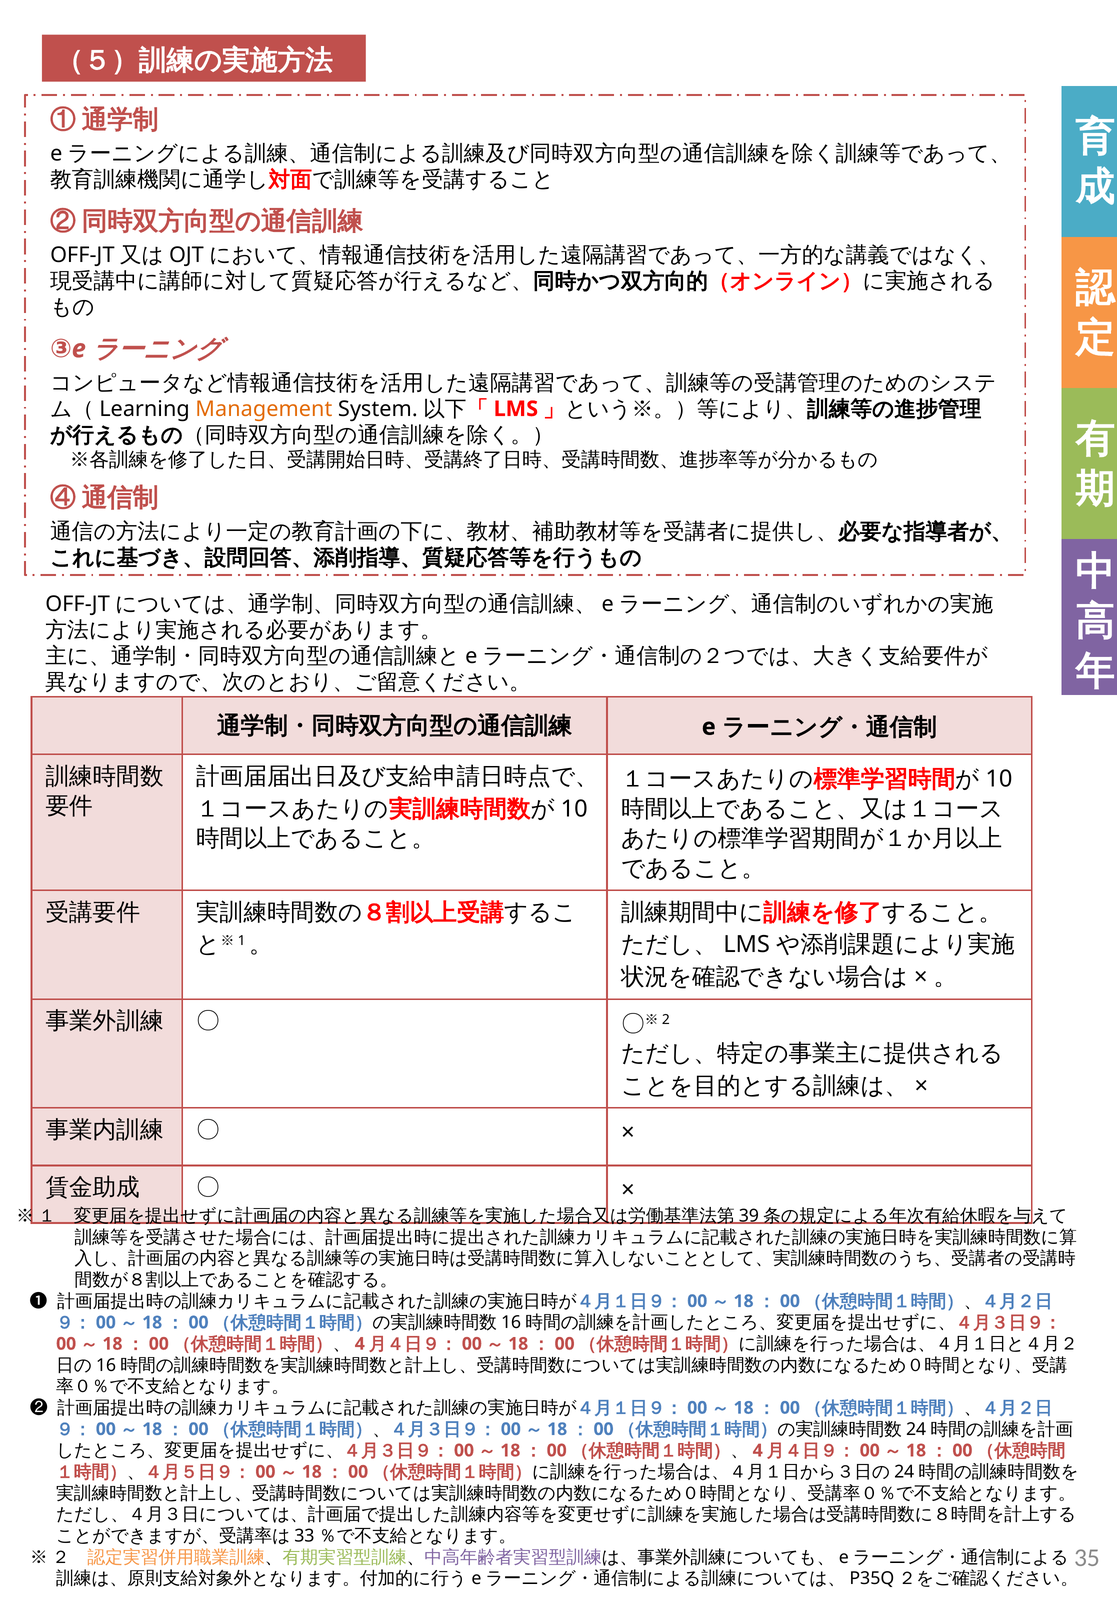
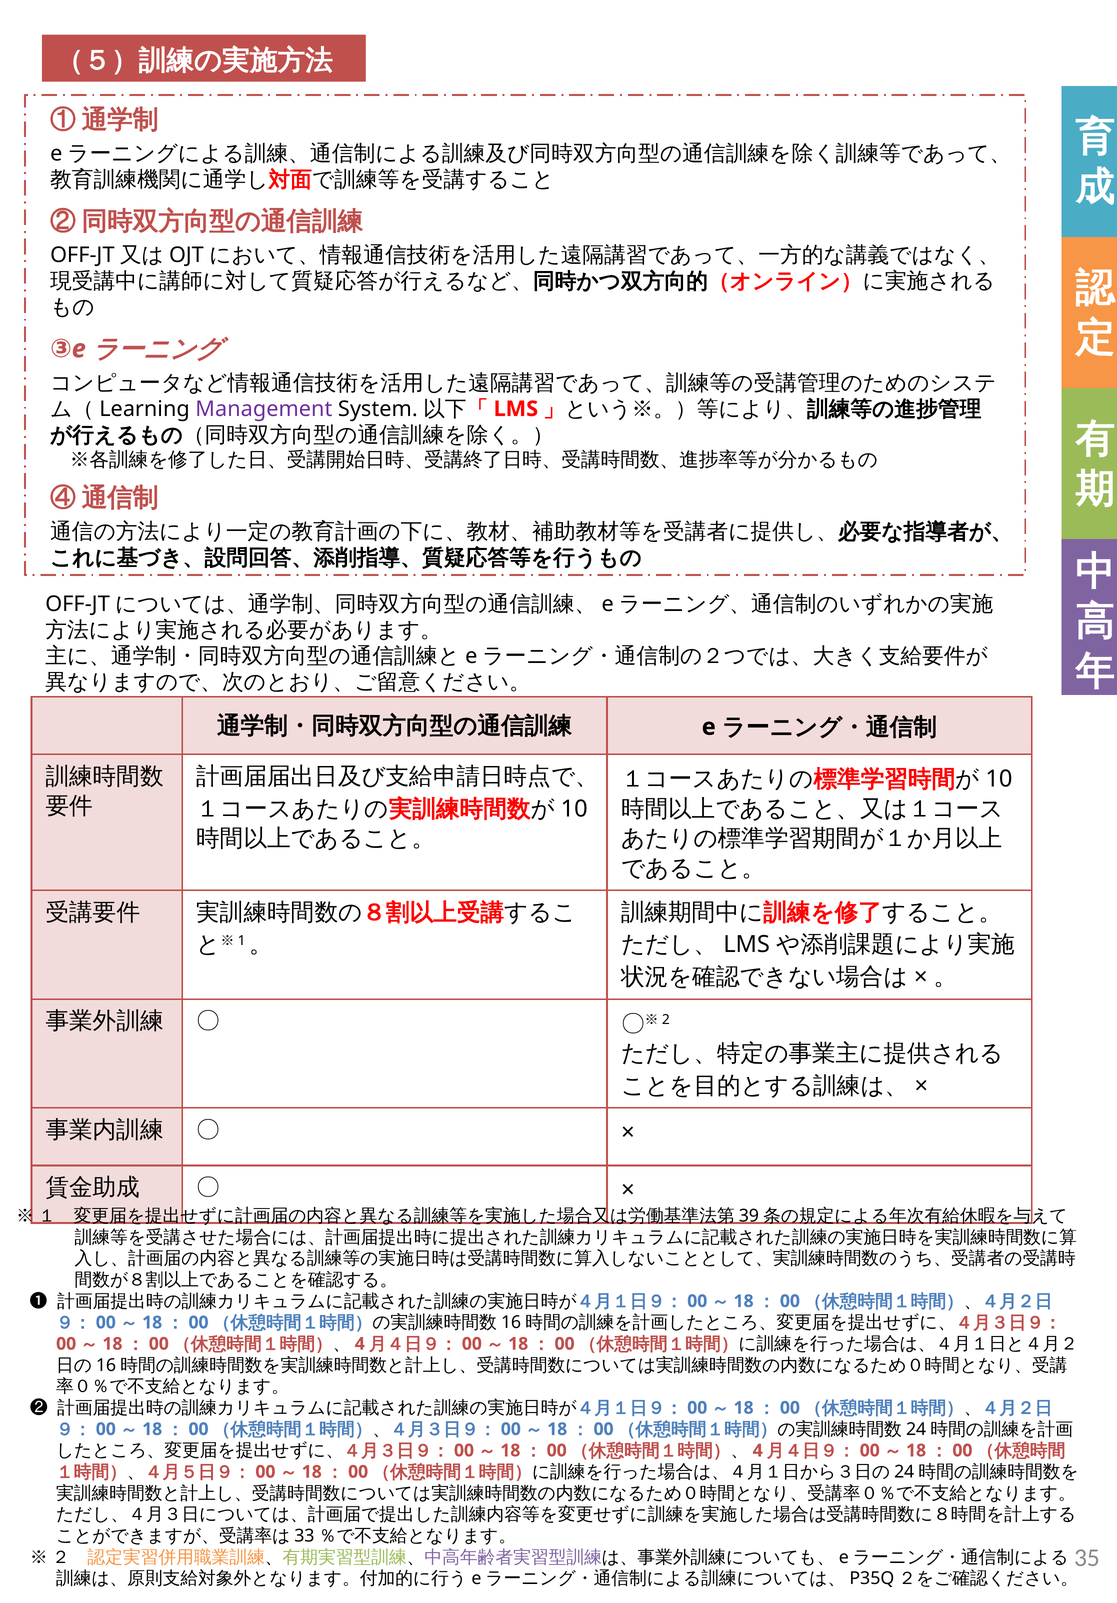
Management colour: orange -> purple
